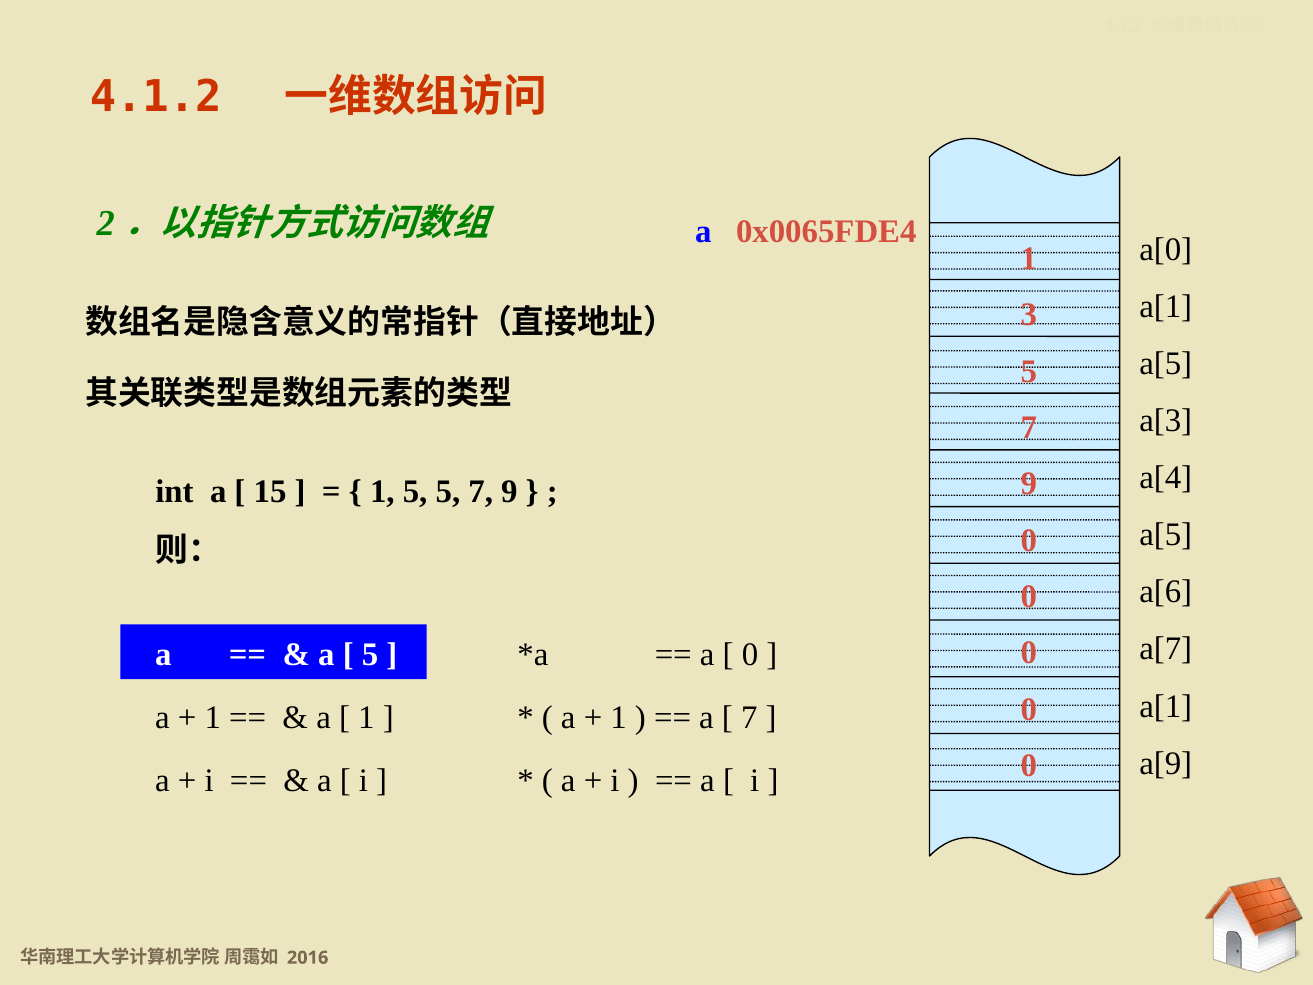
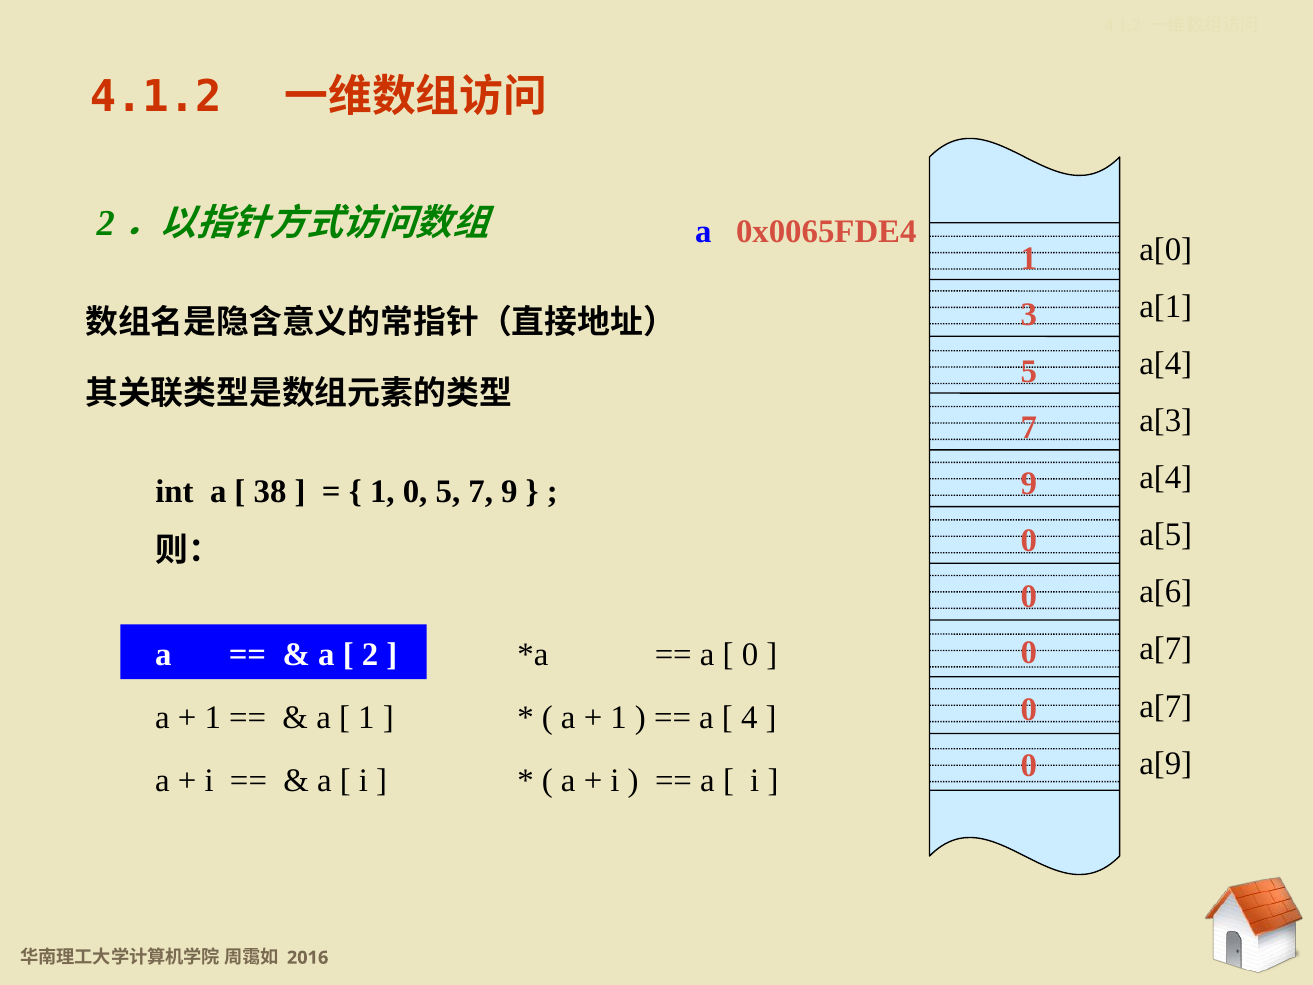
a[5 at (1166, 364): a[5 -> a[4
15: 15 -> 38
1 5: 5 -> 0
5 at (370, 655): 5 -> 2
a[1 at (1166, 706): a[1 -> a[7
7 at (749, 718): 7 -> 4
